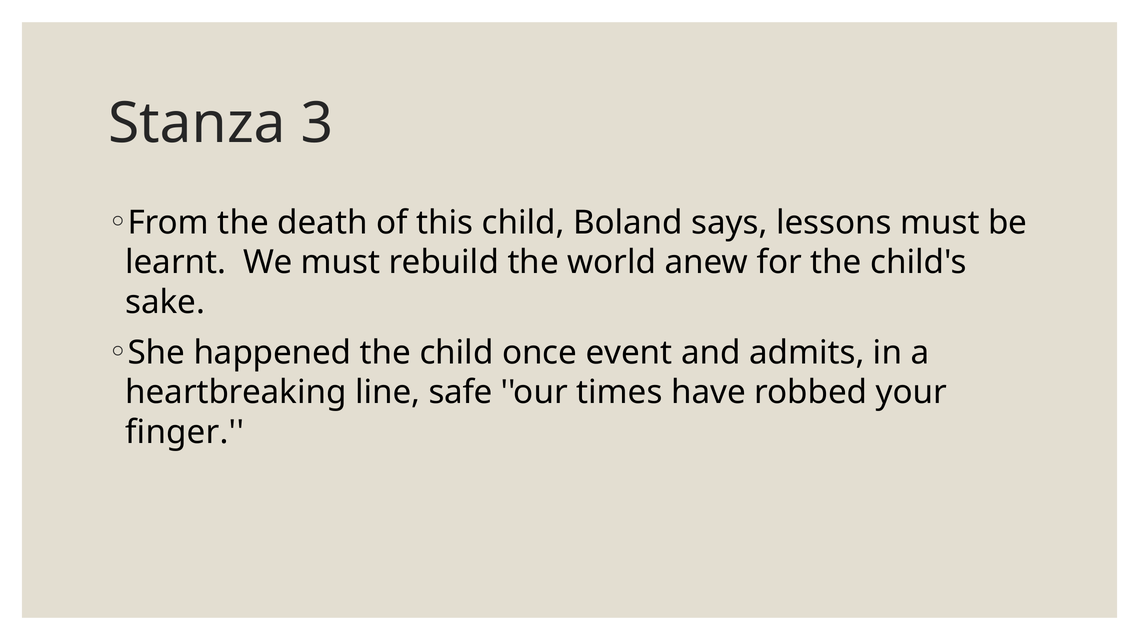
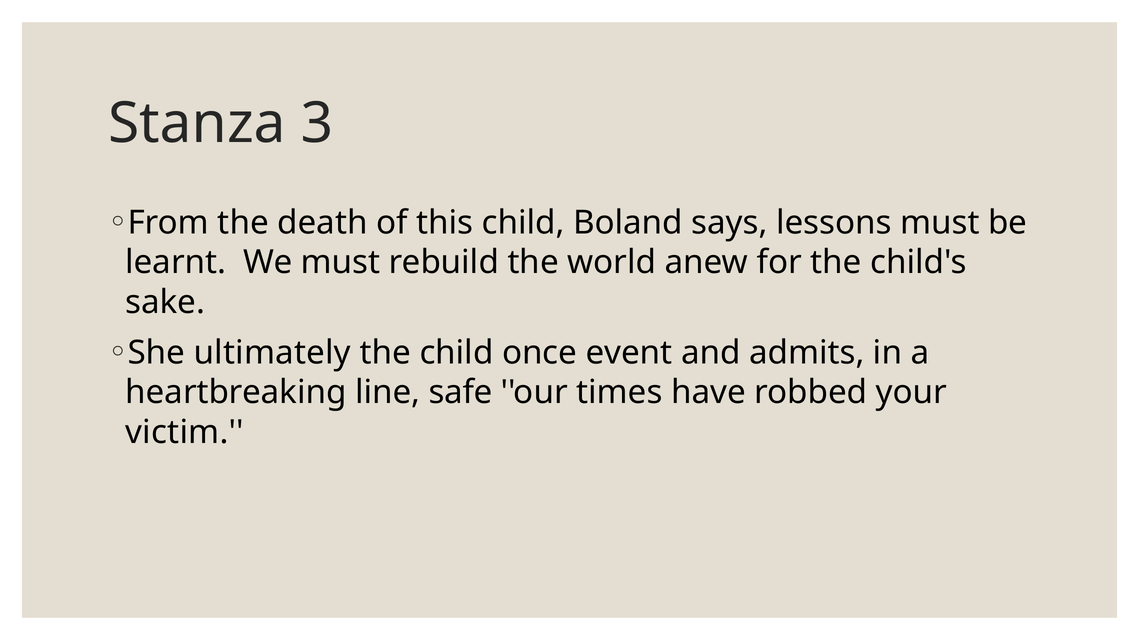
happened: happened -> ultimately
finger: finger -> victim
